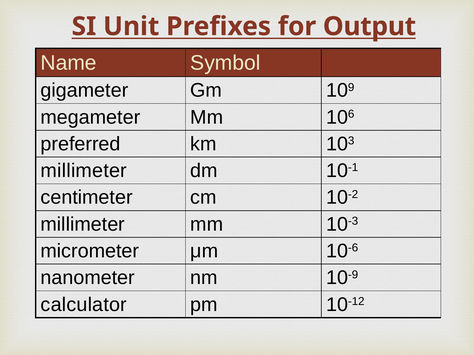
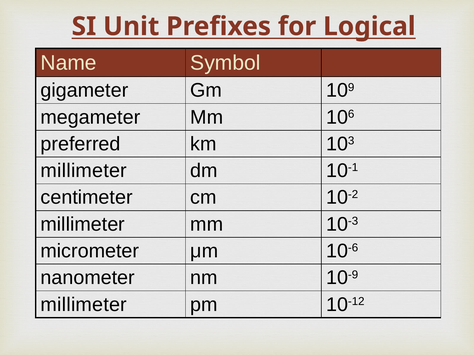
Output: Output -> Logical
calculator at (84, 305): calculator -> millimeter
